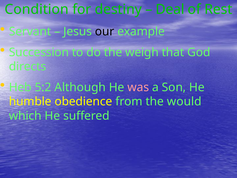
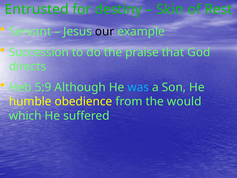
Condition: Condition -> Entrusted
Deal: Deal -> Skin
weigh: weigh -> praise
5:2: 5:2 -> 5:9
was colour: pink -> light blue
